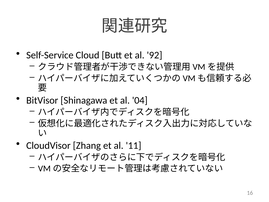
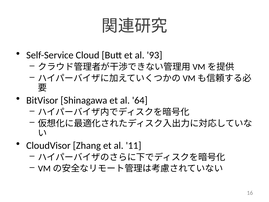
92: 92 -> 93
04: 04 -> 64
